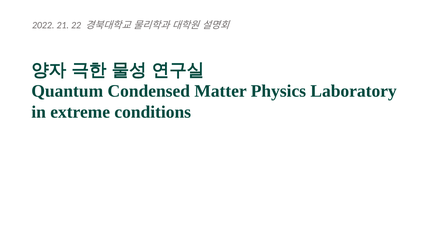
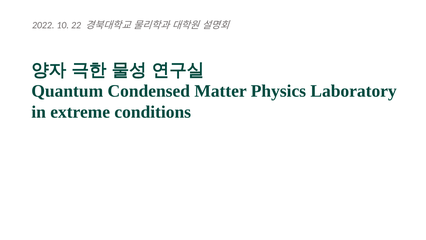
21: 21 -> 10
